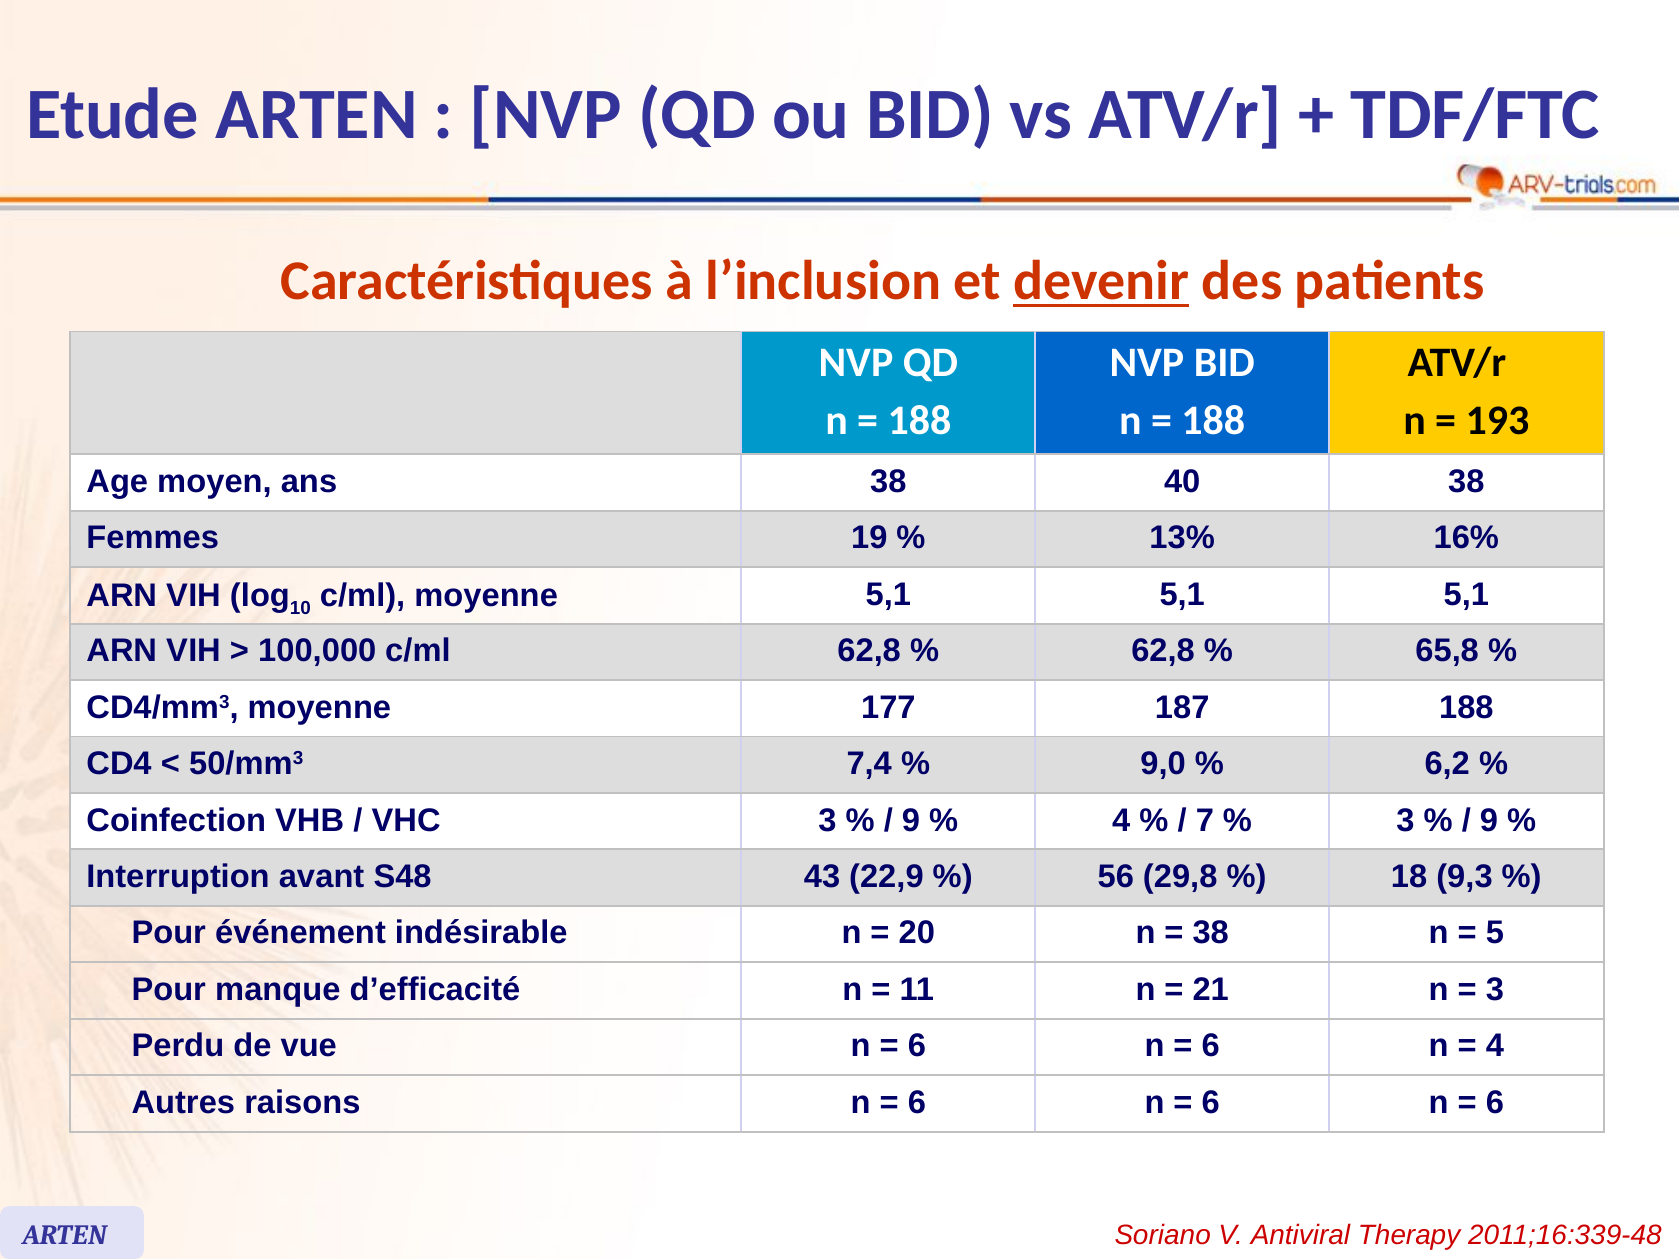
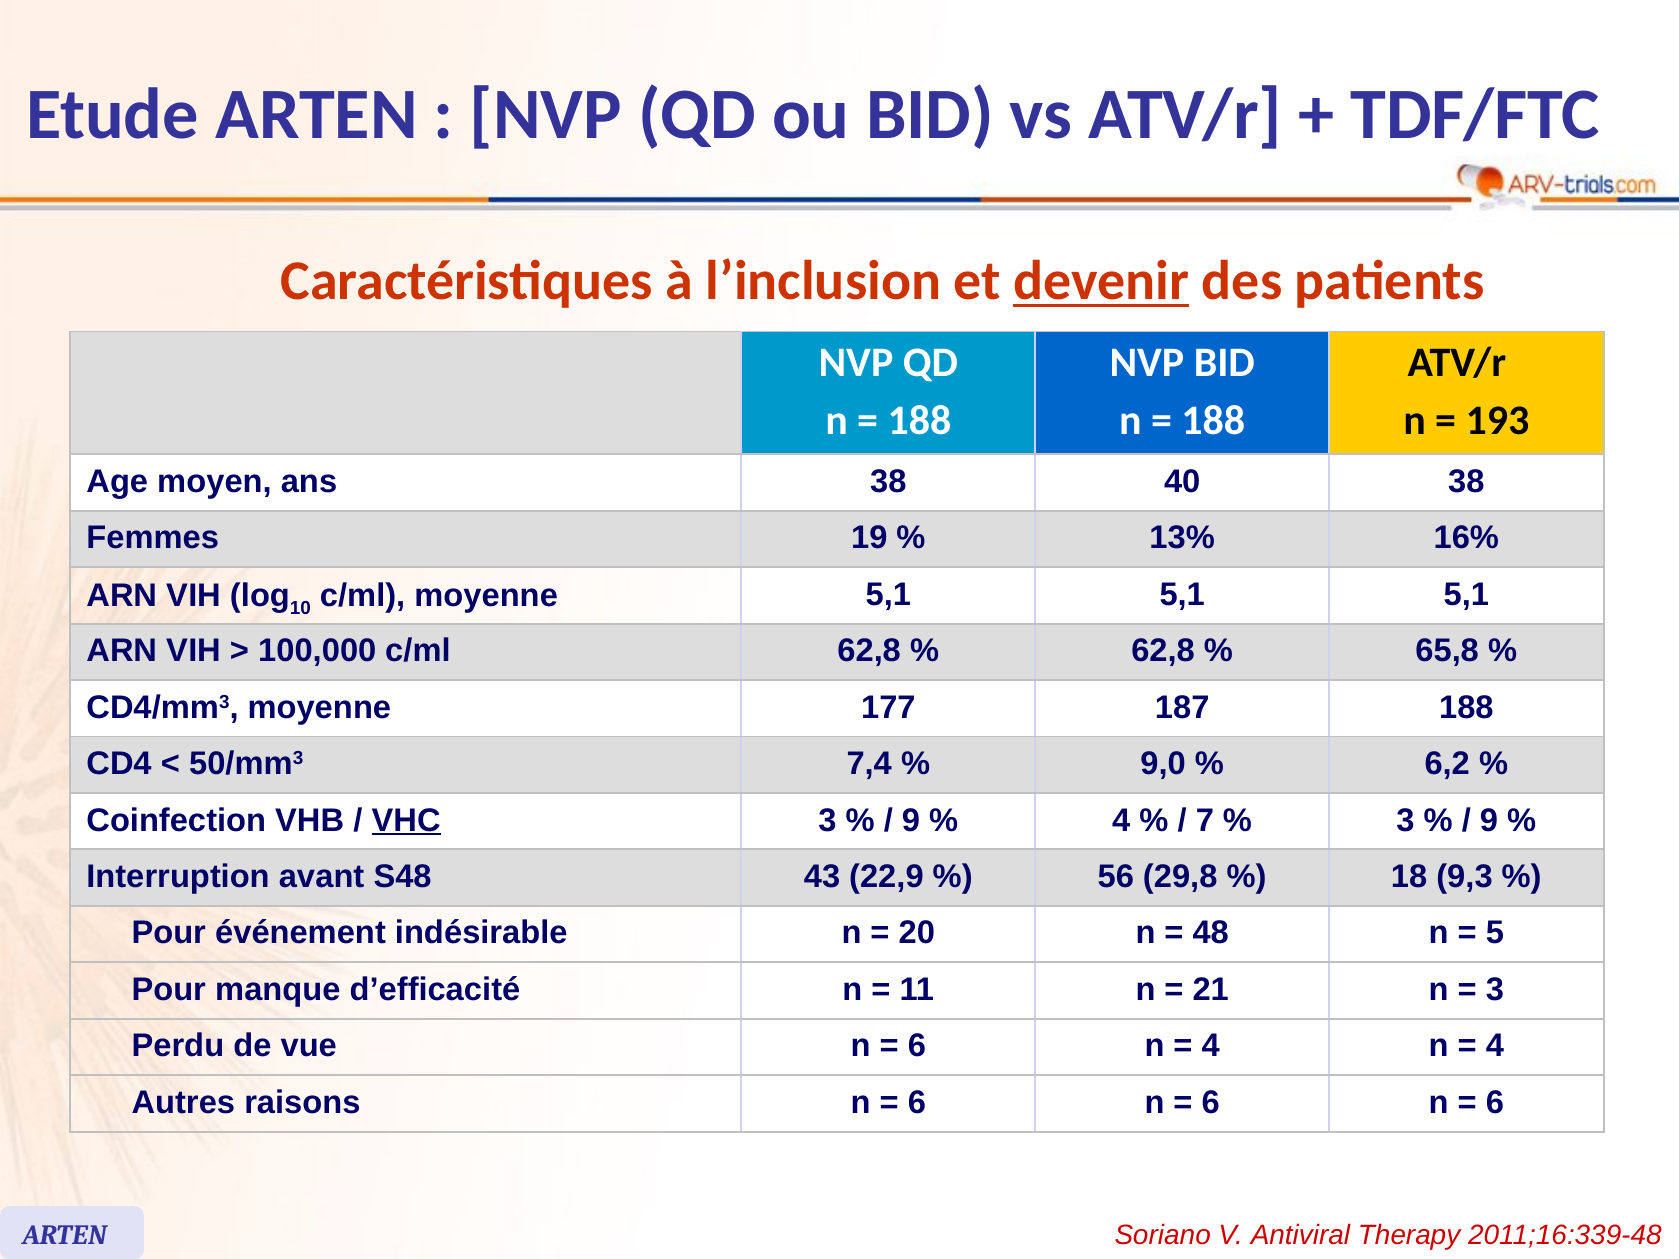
VHC underline: none -> present
38 at (1211, 933): 38 -> 48
6 at (1211, 1046): 6 -> 4
